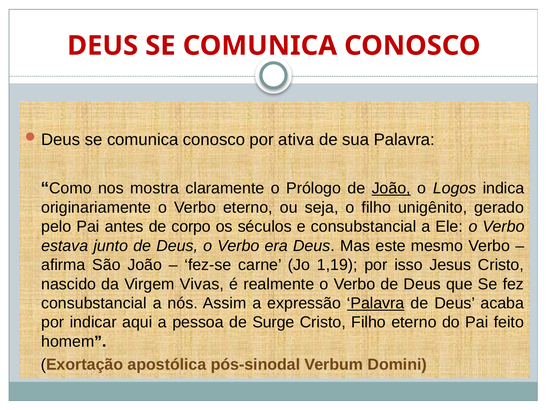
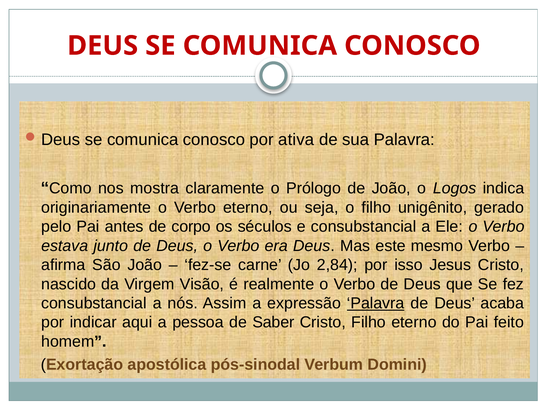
João at (391, 188) underline: present -> none
1,19: 1,19 -> 2,84
Vivas: Vivas -> Visão
Surge: Surge -> Saber
